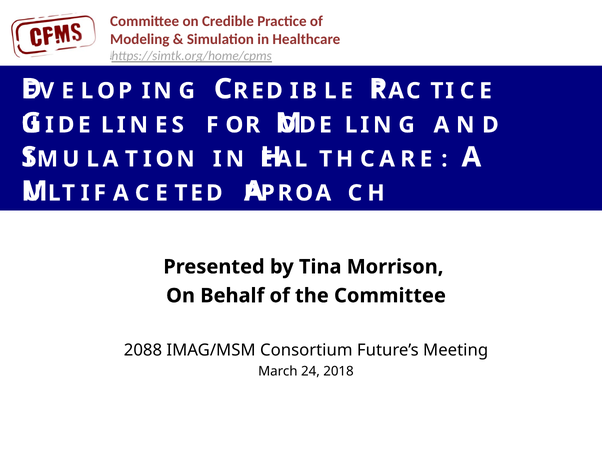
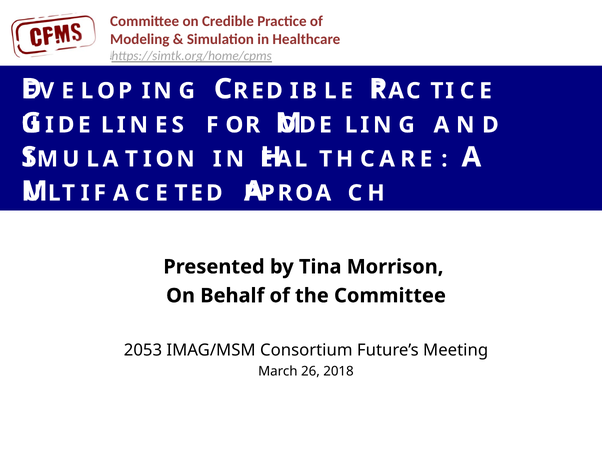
2088: 2088 -> 2053
24: 24 -> 26
